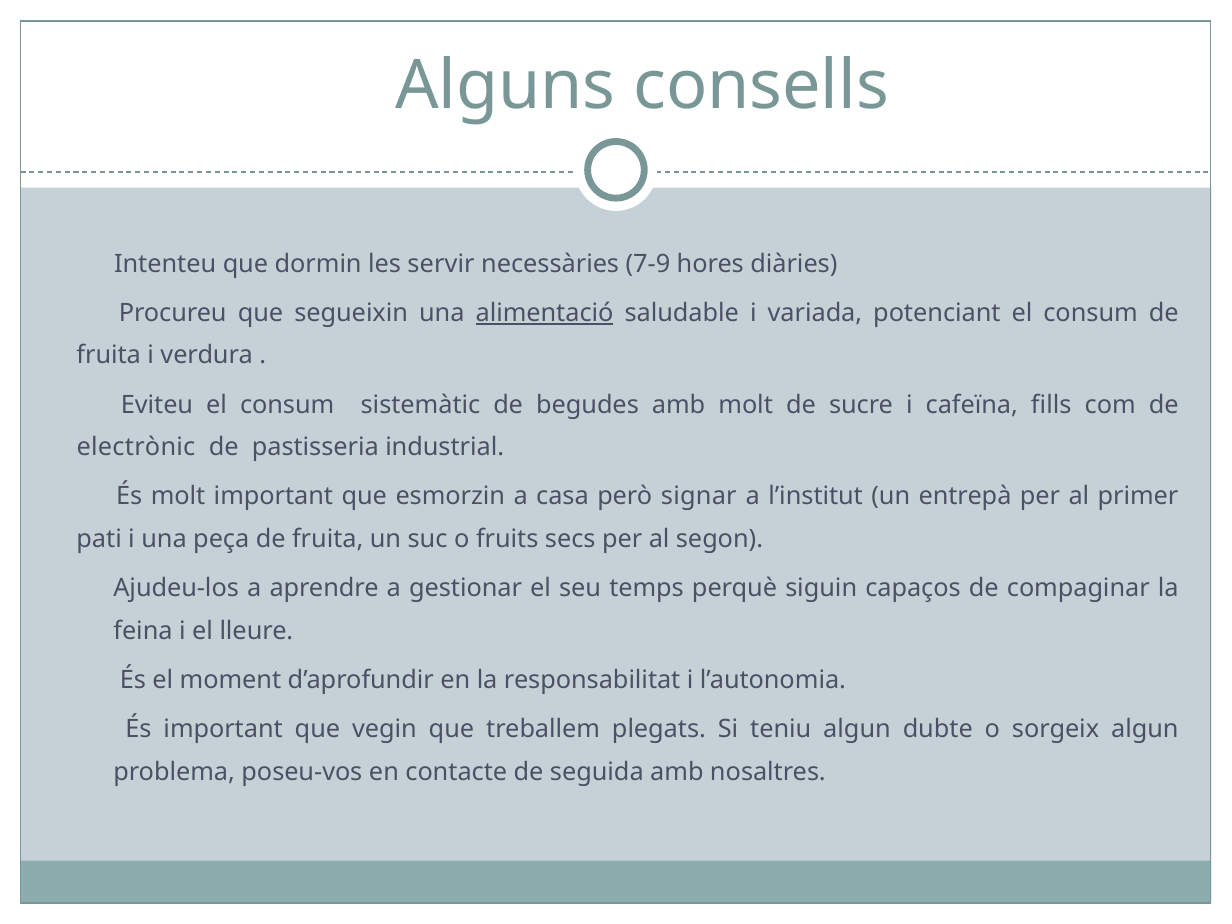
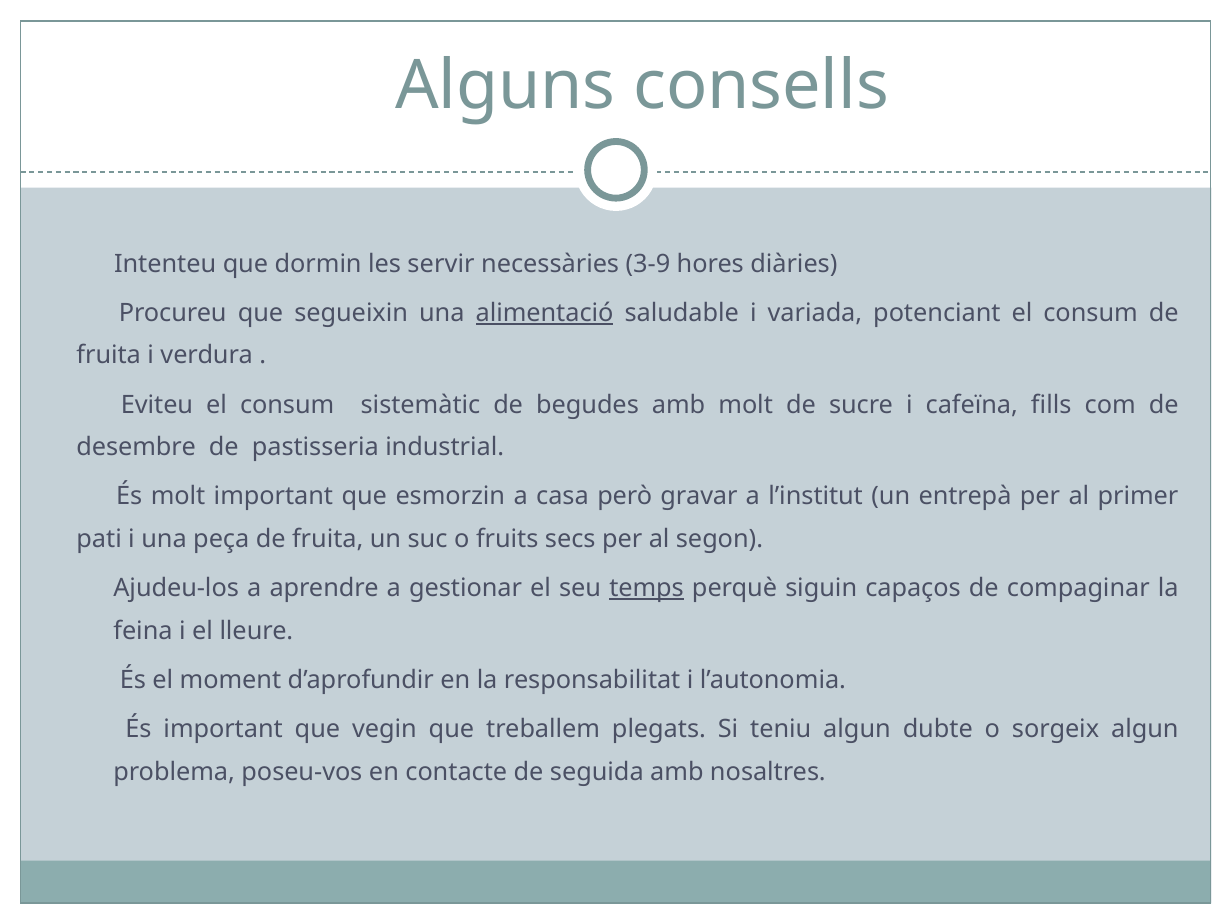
7-9: 7-9 -> 3-9
electrònic: electrònic -> desembre
signar: signar -> gravar
temps underline: none -> present
